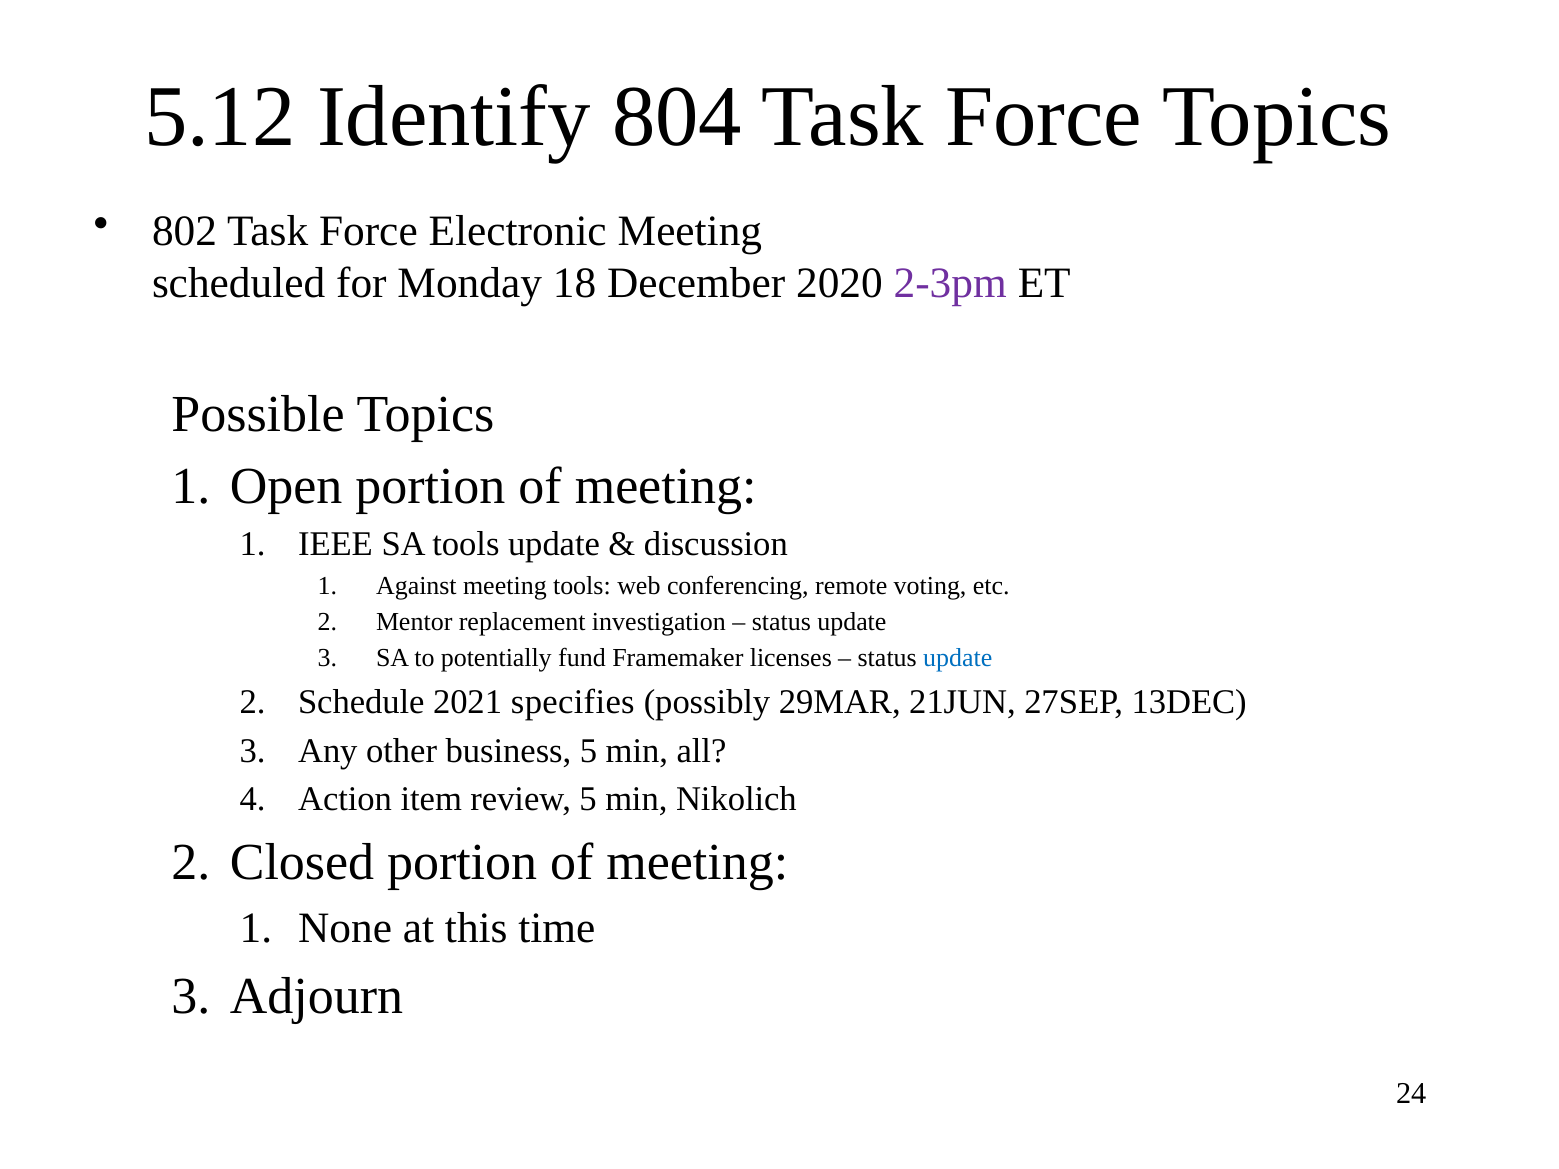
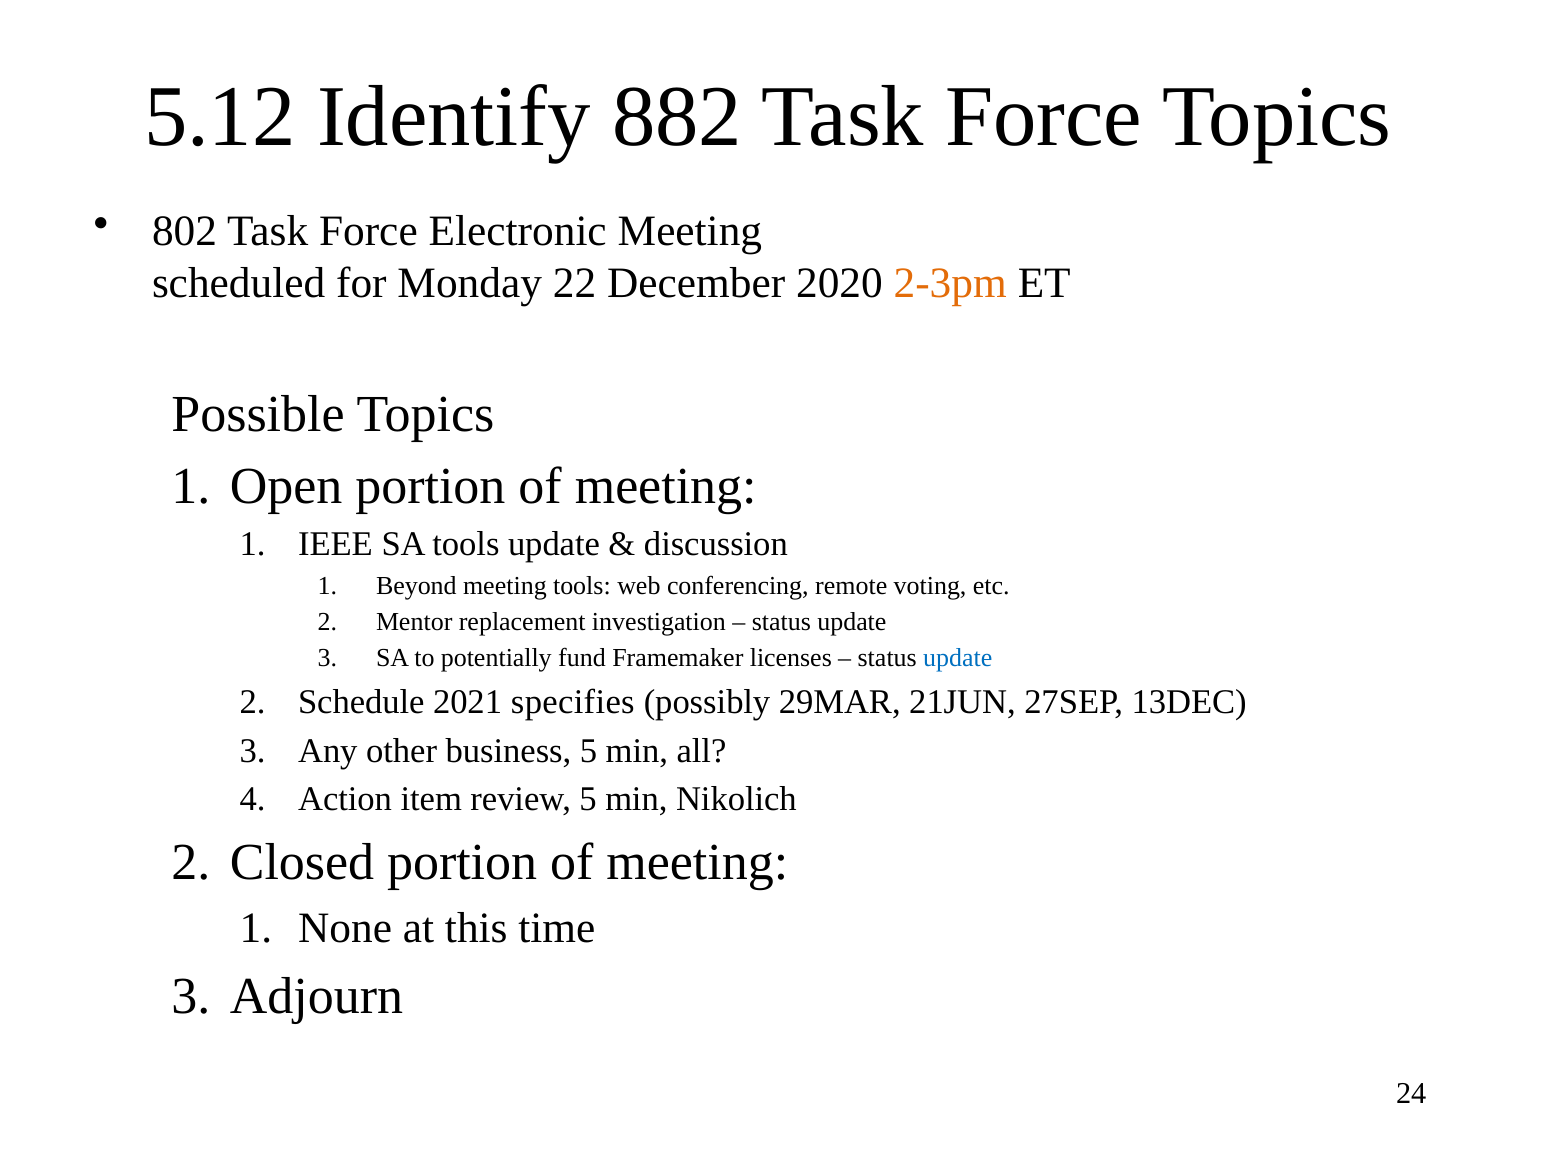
804: 804 -> 882
18: 18 -> 22
2-3pm colour: purple -> orange
Against: Against -> Beyond
